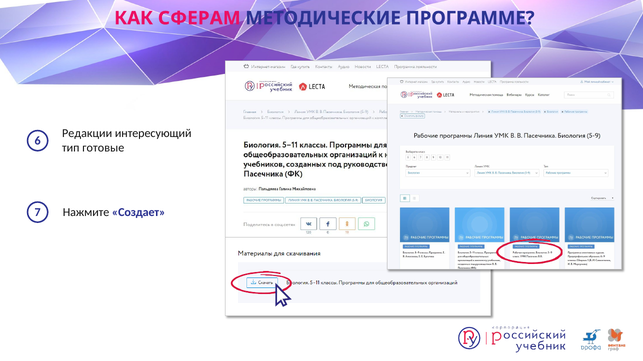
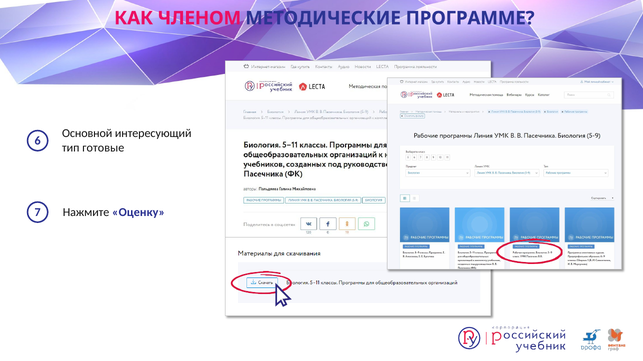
СФЕРАМ: СФЕРАМ -> ЧЛЕНОМ
Редакции: Редакции -> Основной
Создает: Создает -> Оценку
